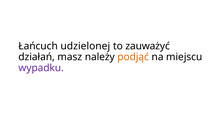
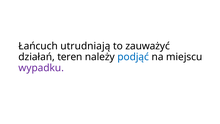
udzielonej: udzielonej -> utrudniają
masz: masz -> teren
podjąć colour: orange -> blue
